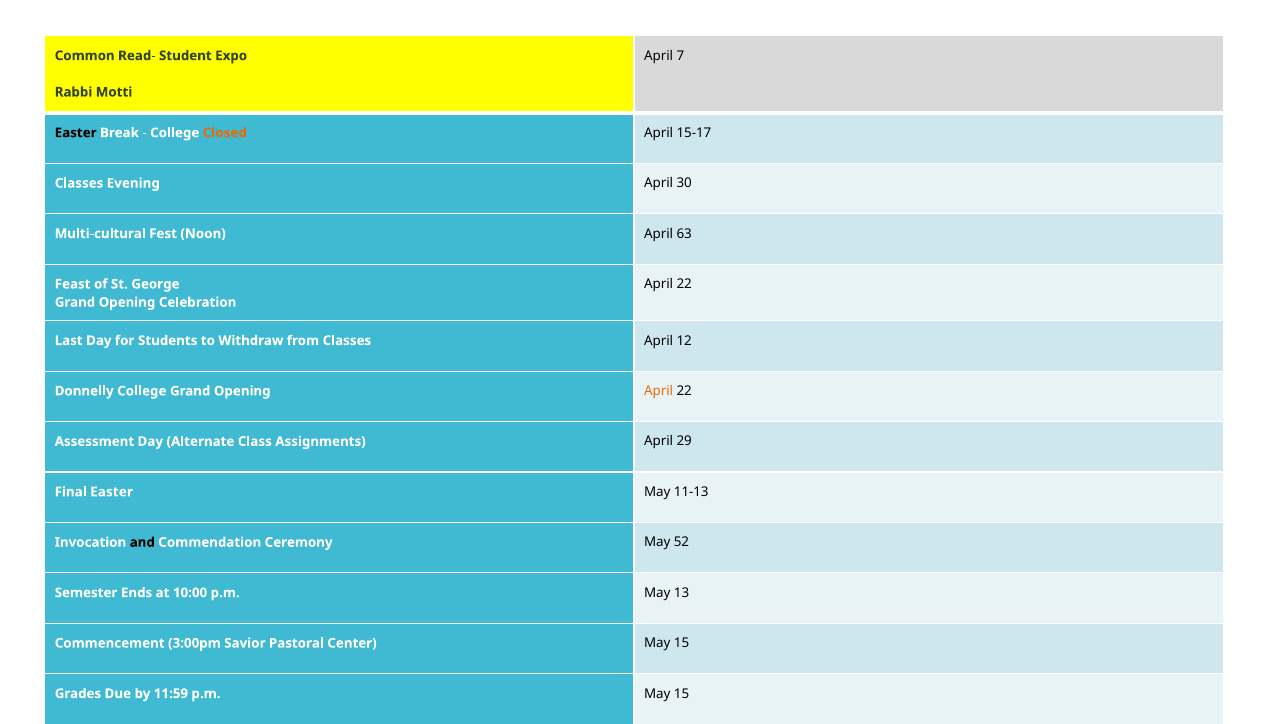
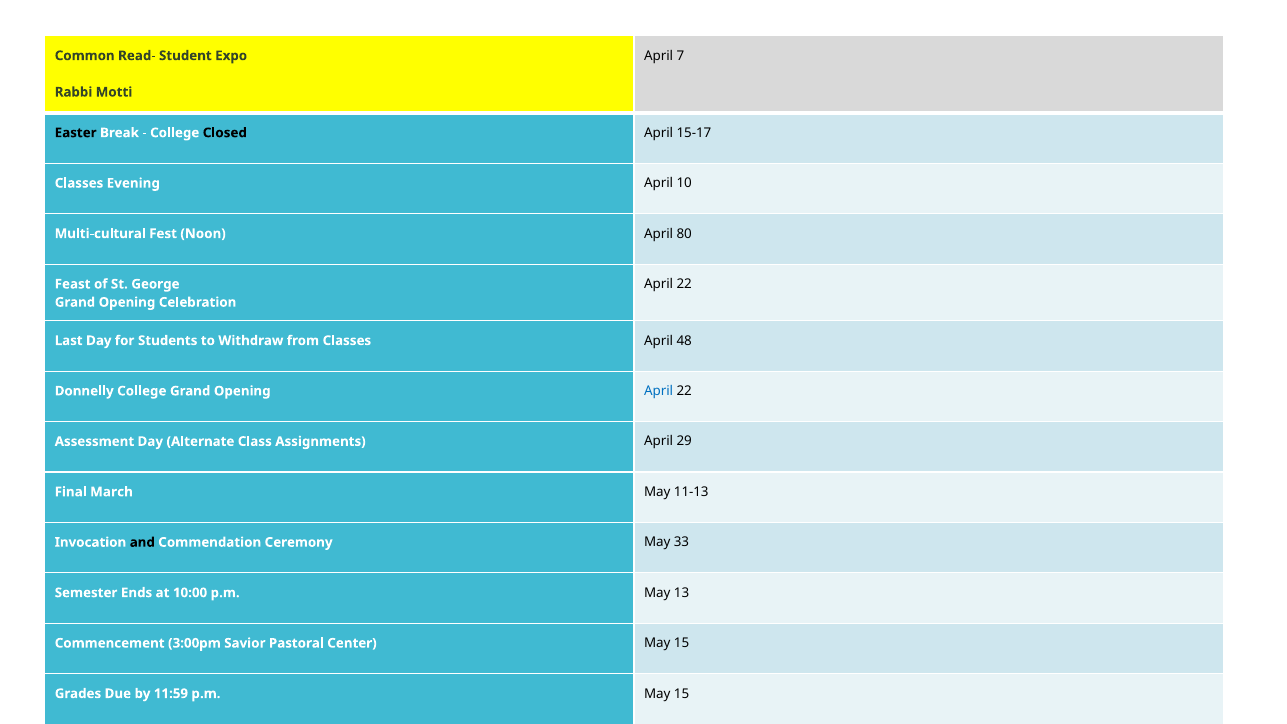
Closed colour: orange -> black
30: 30 -> 10
63: 63 -> 80
12: 12 -> 48
April at (659, 391) colour: orange -> blue
Final Easter: Easter -> March
52: 52 -> 33
